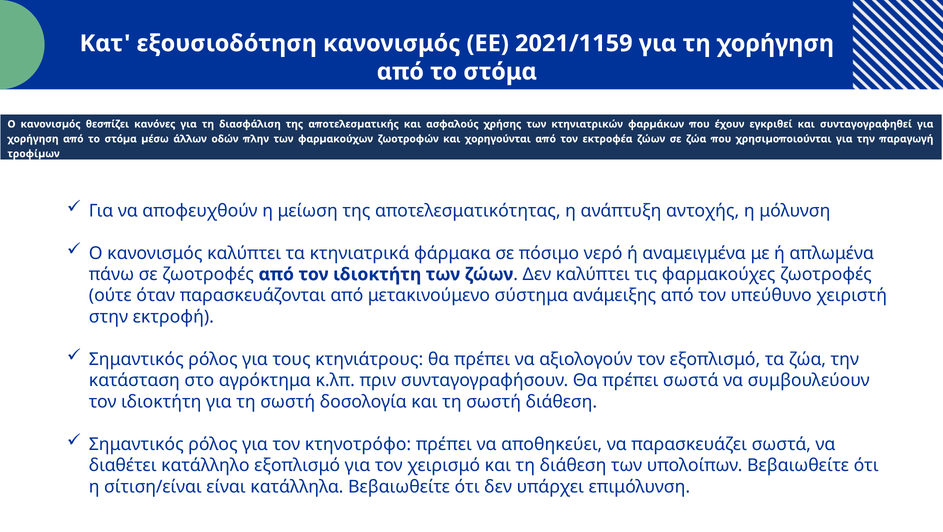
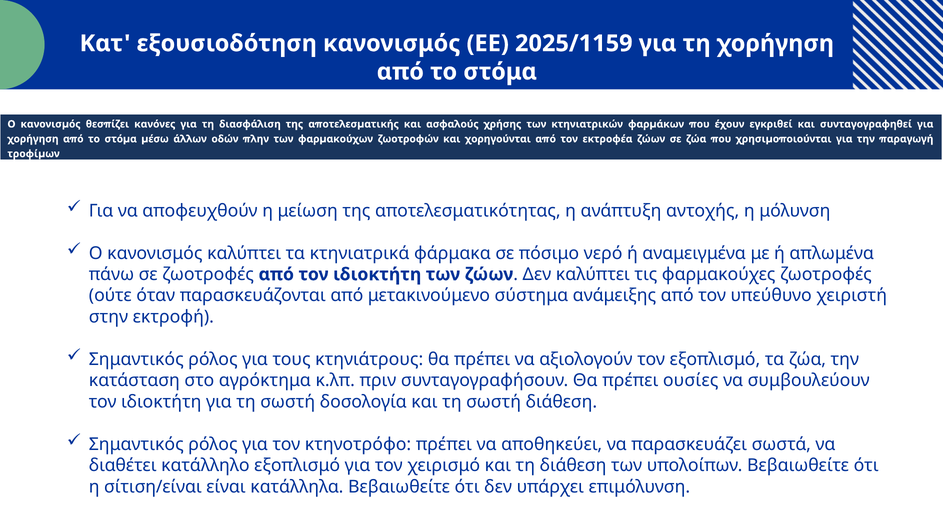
2021/1159: 2021/1159 -> 2025/1159
πρέπει σωστά: σωστά -> ουσίες
